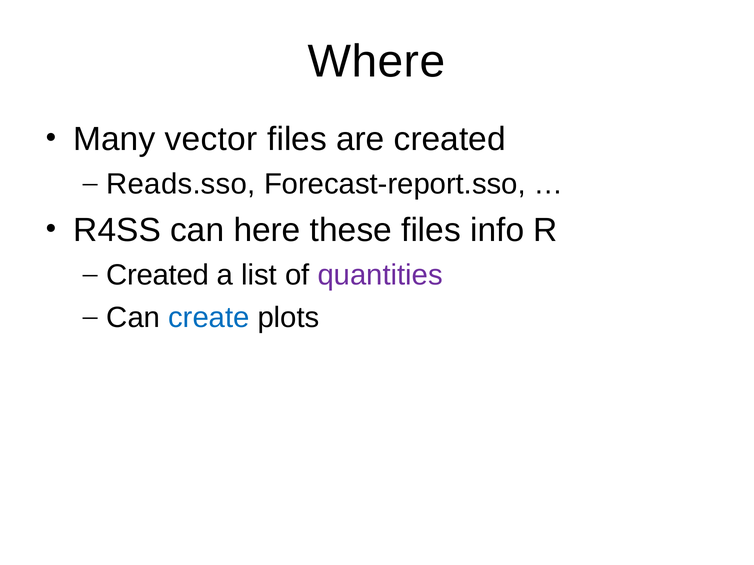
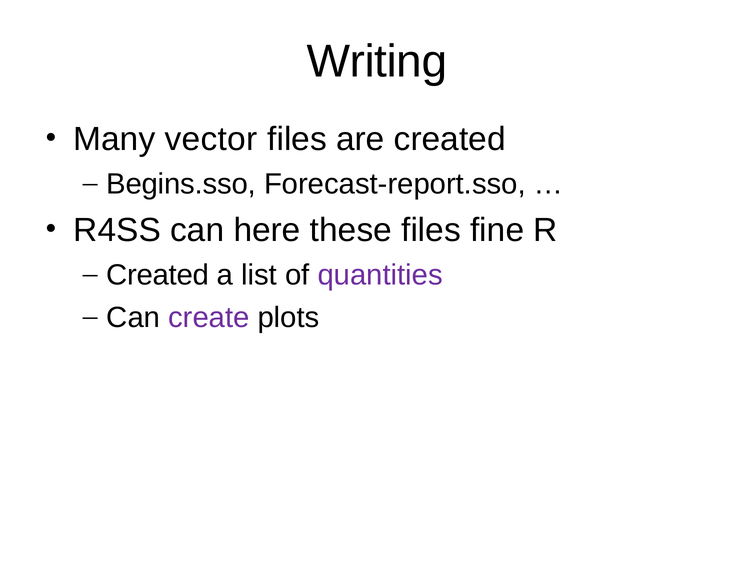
Where: Where -> Writing
Reads.sso: Reads.sso -> Begins.sso
info: info -> fine
create colour: blue -> purple
